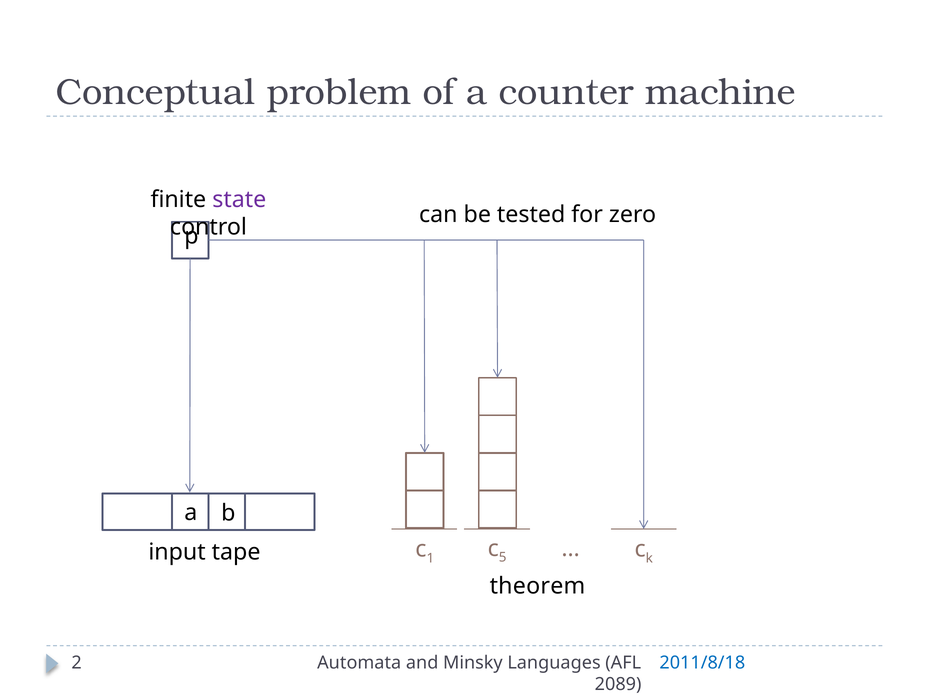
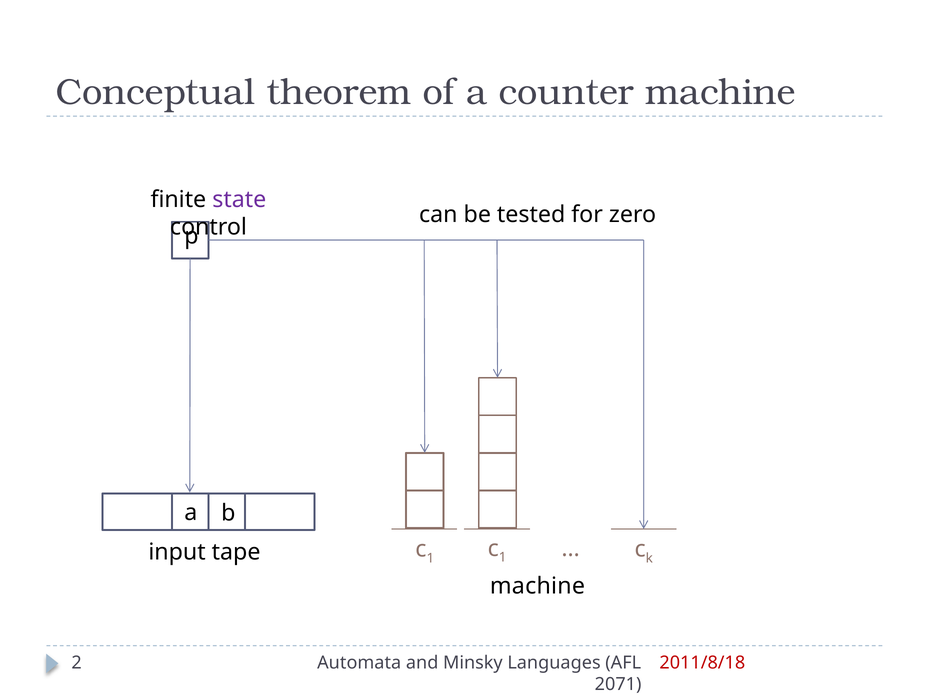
problem: problem -> theorem
5 at (503, 557): 5 -> 1
theorem at (537, 586): theorem -> machine
2011/8/18 colour: blue -> red
2089: 2089 -> 2071
